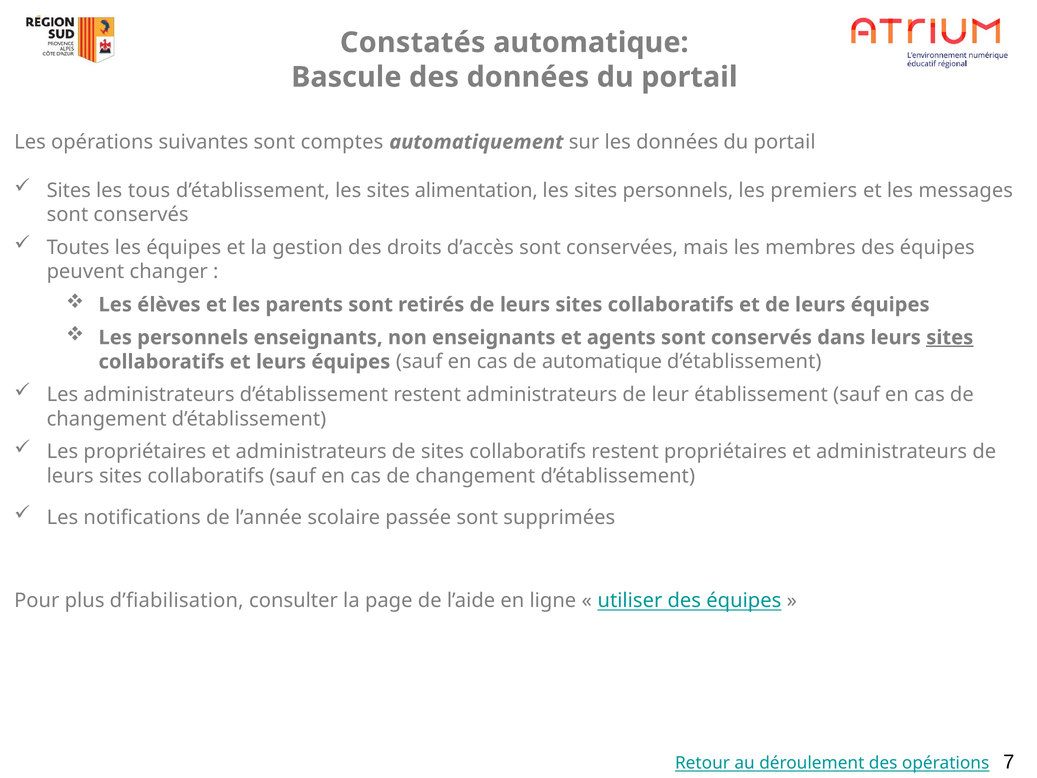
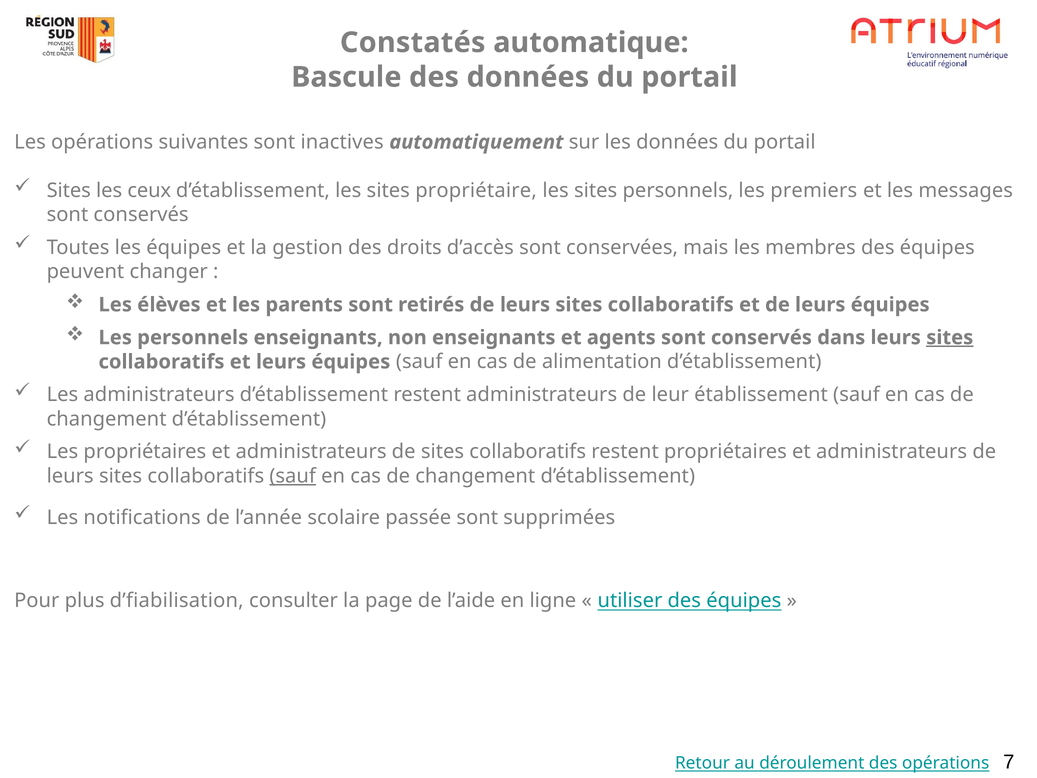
comptes: comptes -> inactives
tous: tous -> ceux
alimentation: alimentation -> propriétaire
de automatique: automatique -> alimentation
sauf at (293, 476) underline: none -> present
